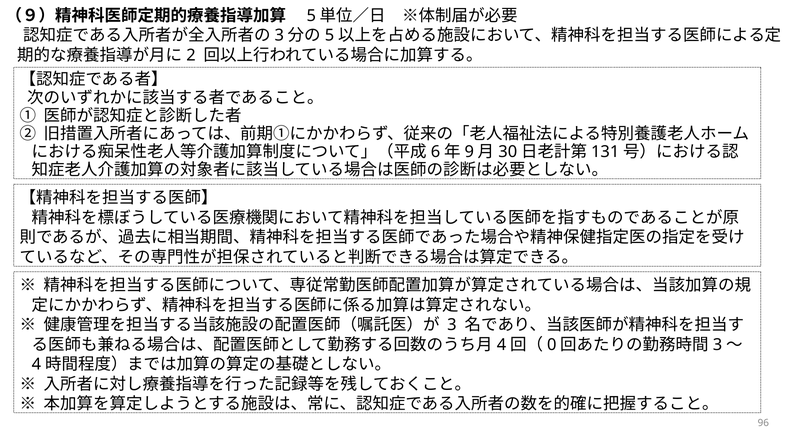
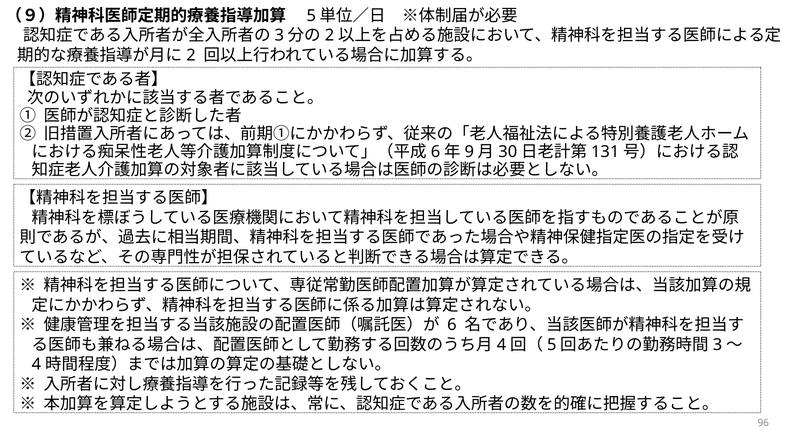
5 at (329, 35): 5 -> 2
3 at (452, 325): 3 -> 6
0 at (552, 345): 0 -> 5
